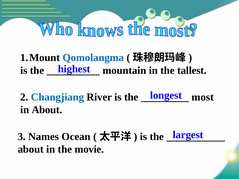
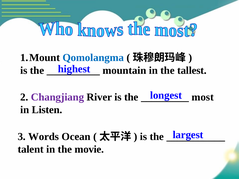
Changjiang colour: blue -> purple
in About: About -> Listen
Names: Names -> Words
about at (31, 150): about -> talent
